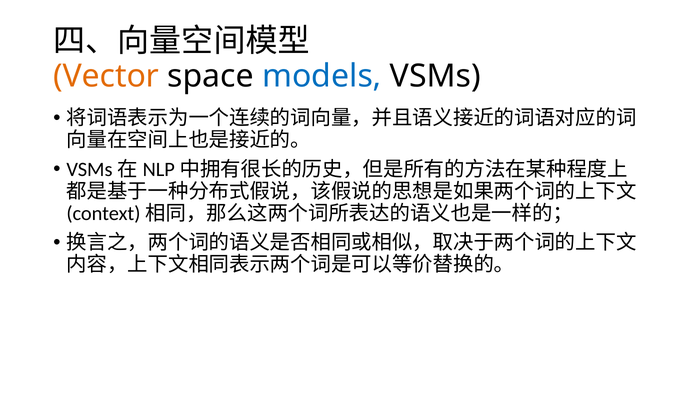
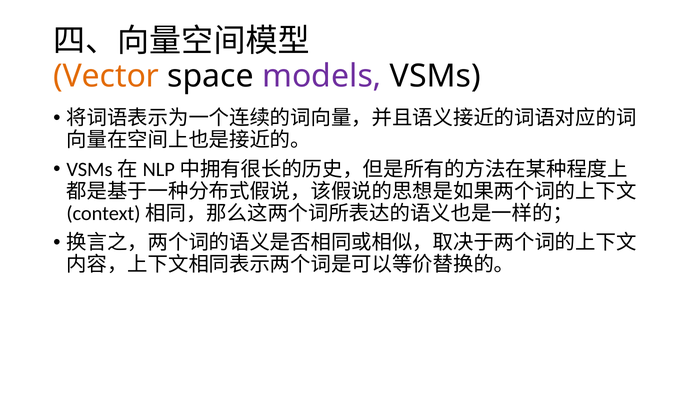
models colour: blue -> purple
